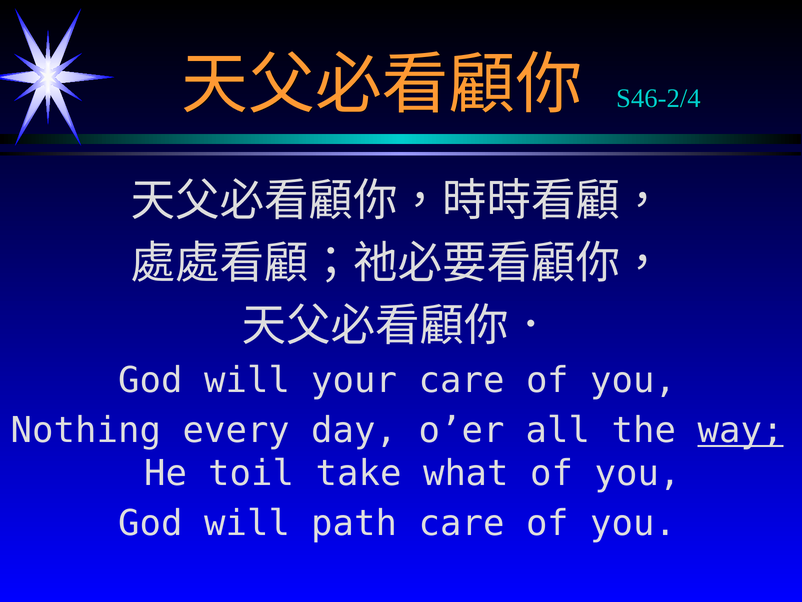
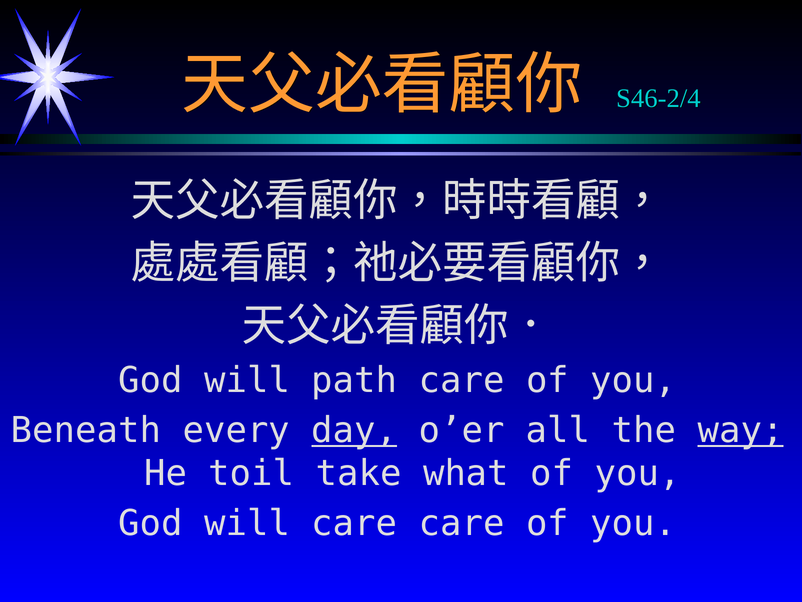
your: your -> path
Nothing: Nothing -> Beneath
day underline: none -> present
will path: path -> care
